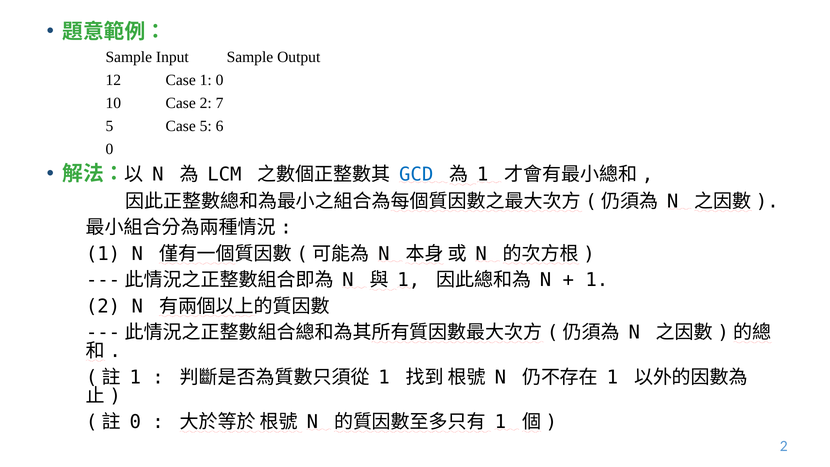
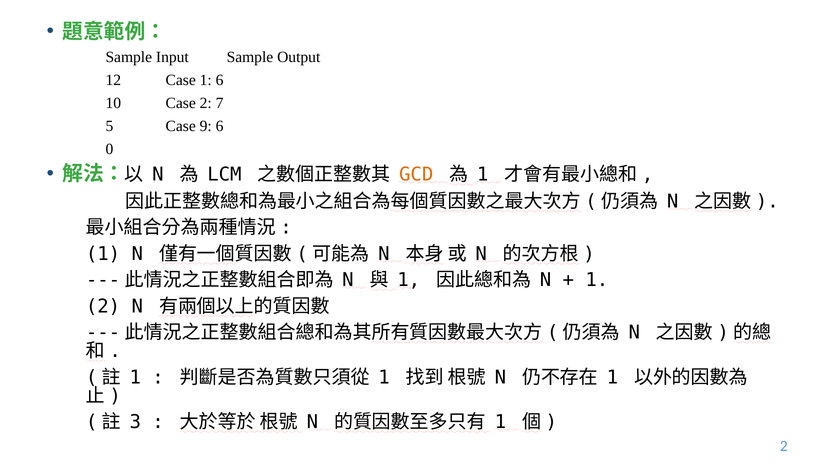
1 0: 0 -> 6
Case 5: 5 -> 9
GCD colour: blue -> orange
0 at (135, 422): 0 -> 3
